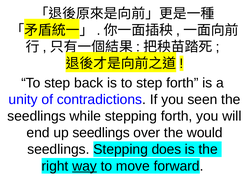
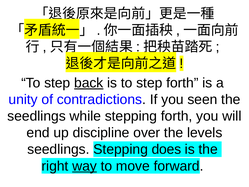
back underline: none -> present
up seedlings: seedlings -> discipline
would: would -> levels
